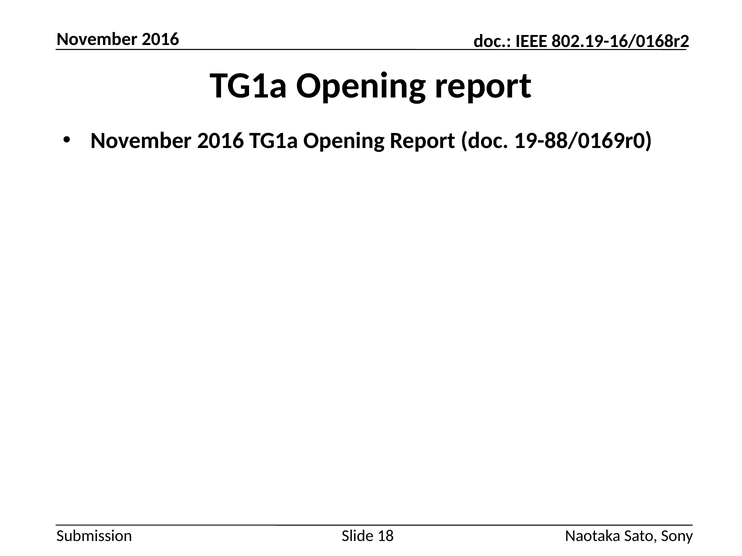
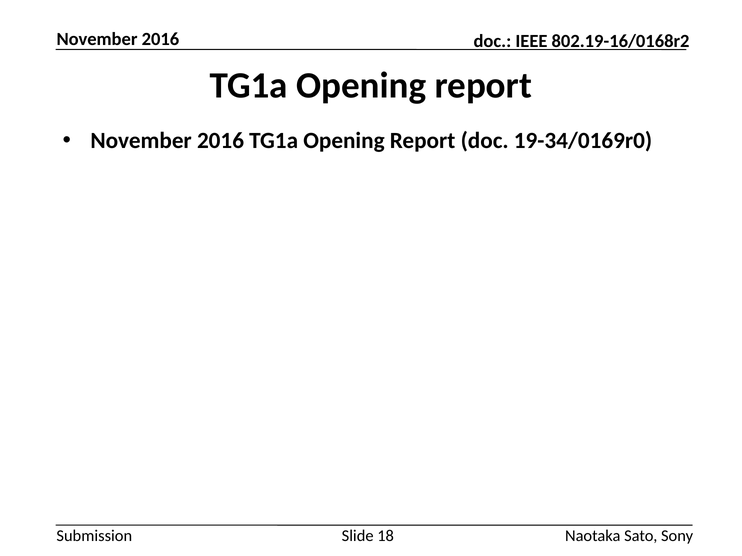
19-88/0169r0: 19-88/0169r0 -> 19-34/0169r0
